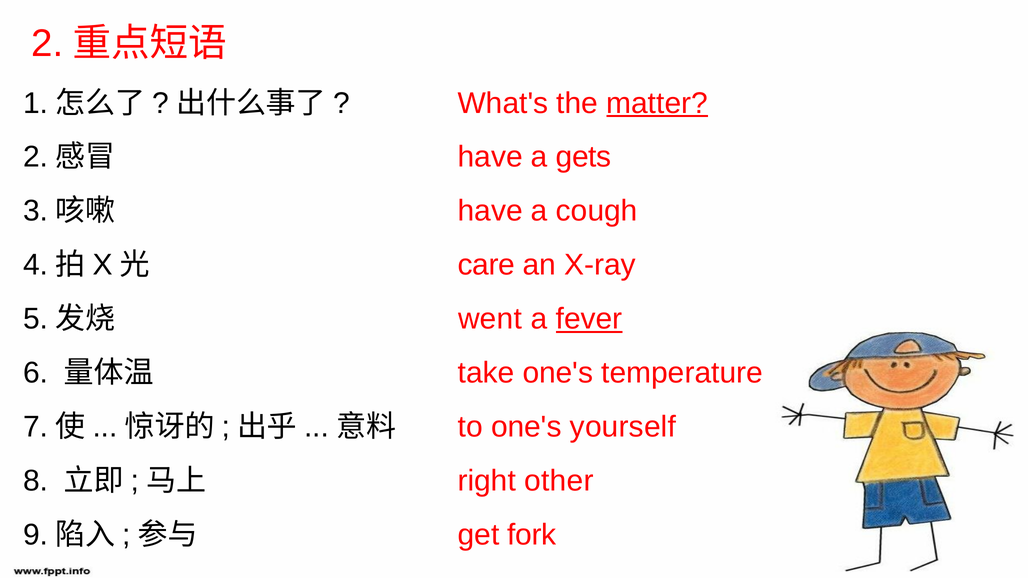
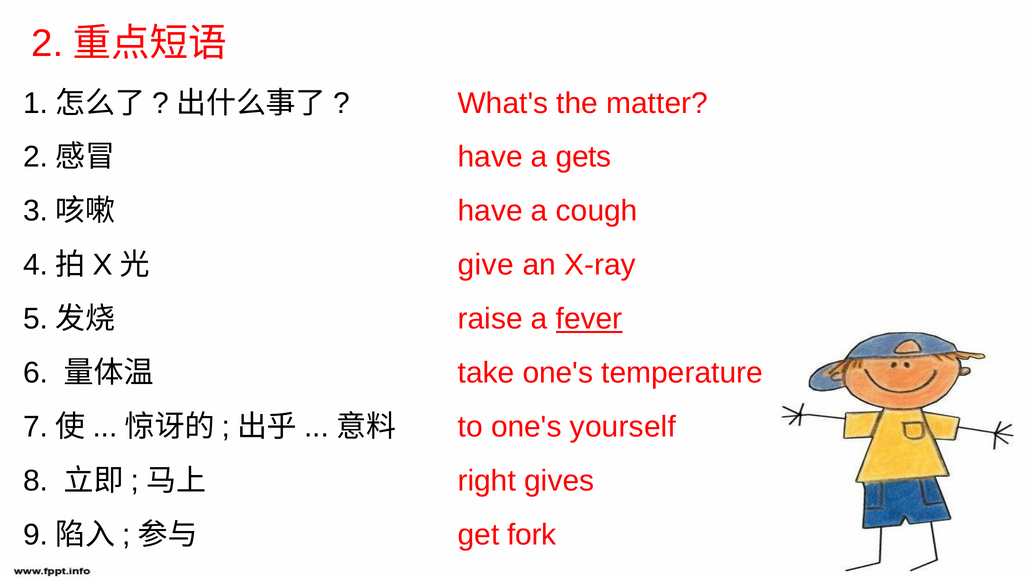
matter underline: present -> none
care: care -> give
went: went -> raise
other: other -> gives
